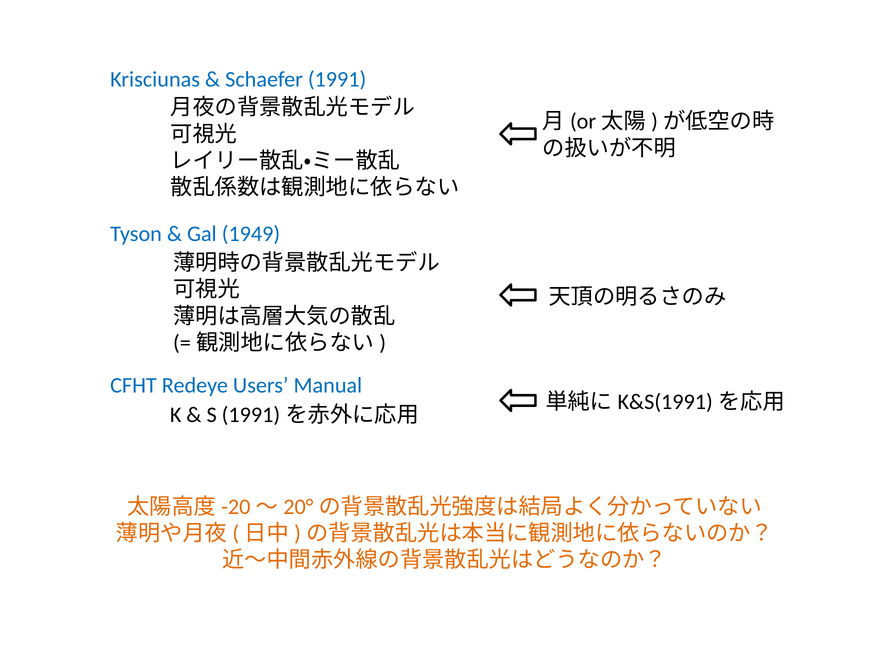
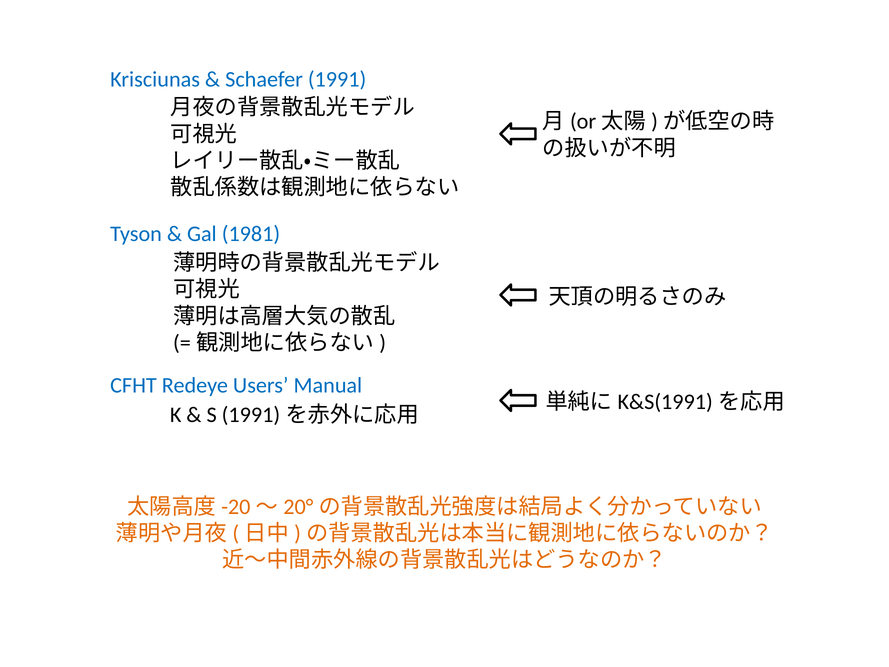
1949: 1949 -> 1981
